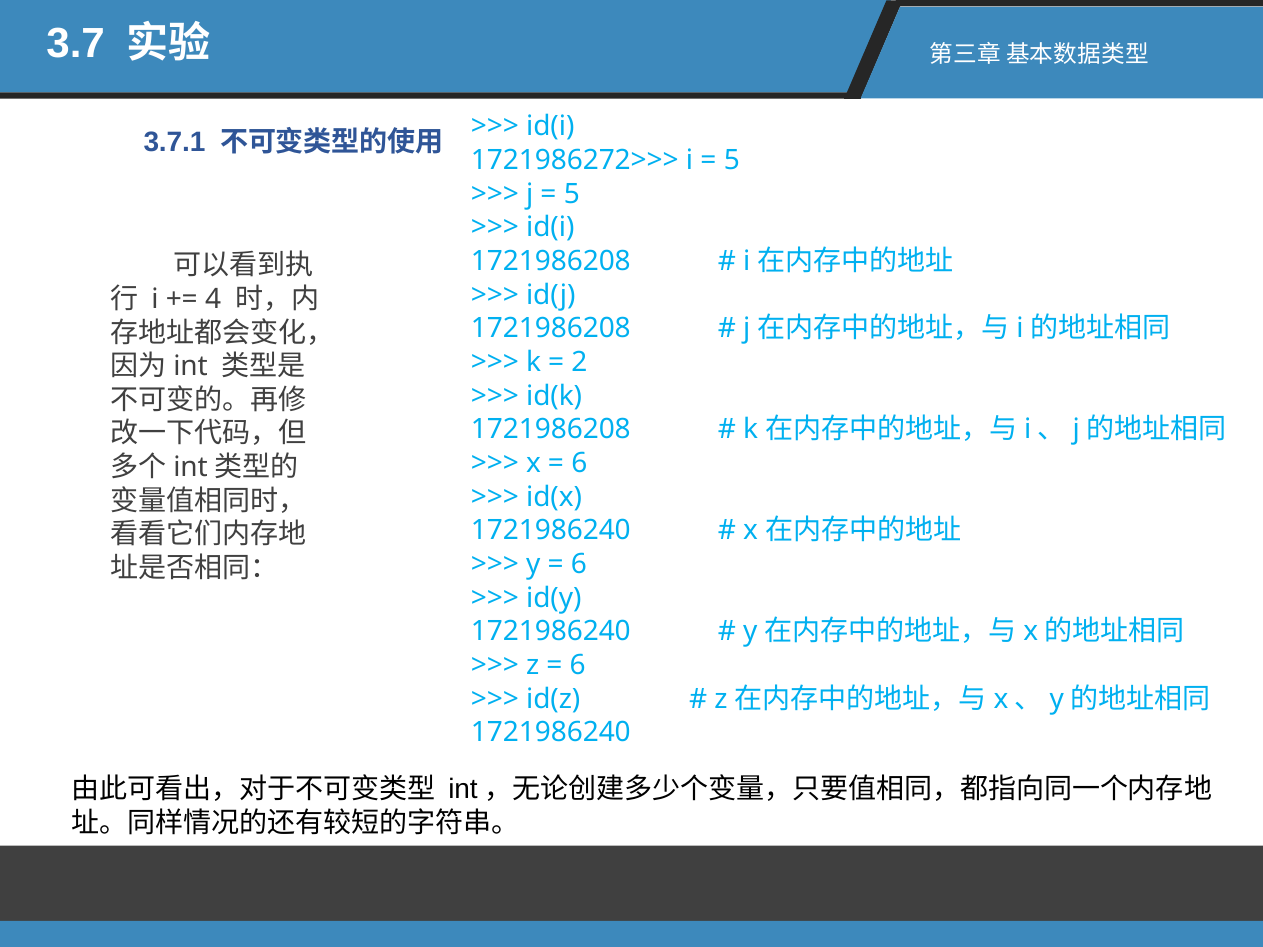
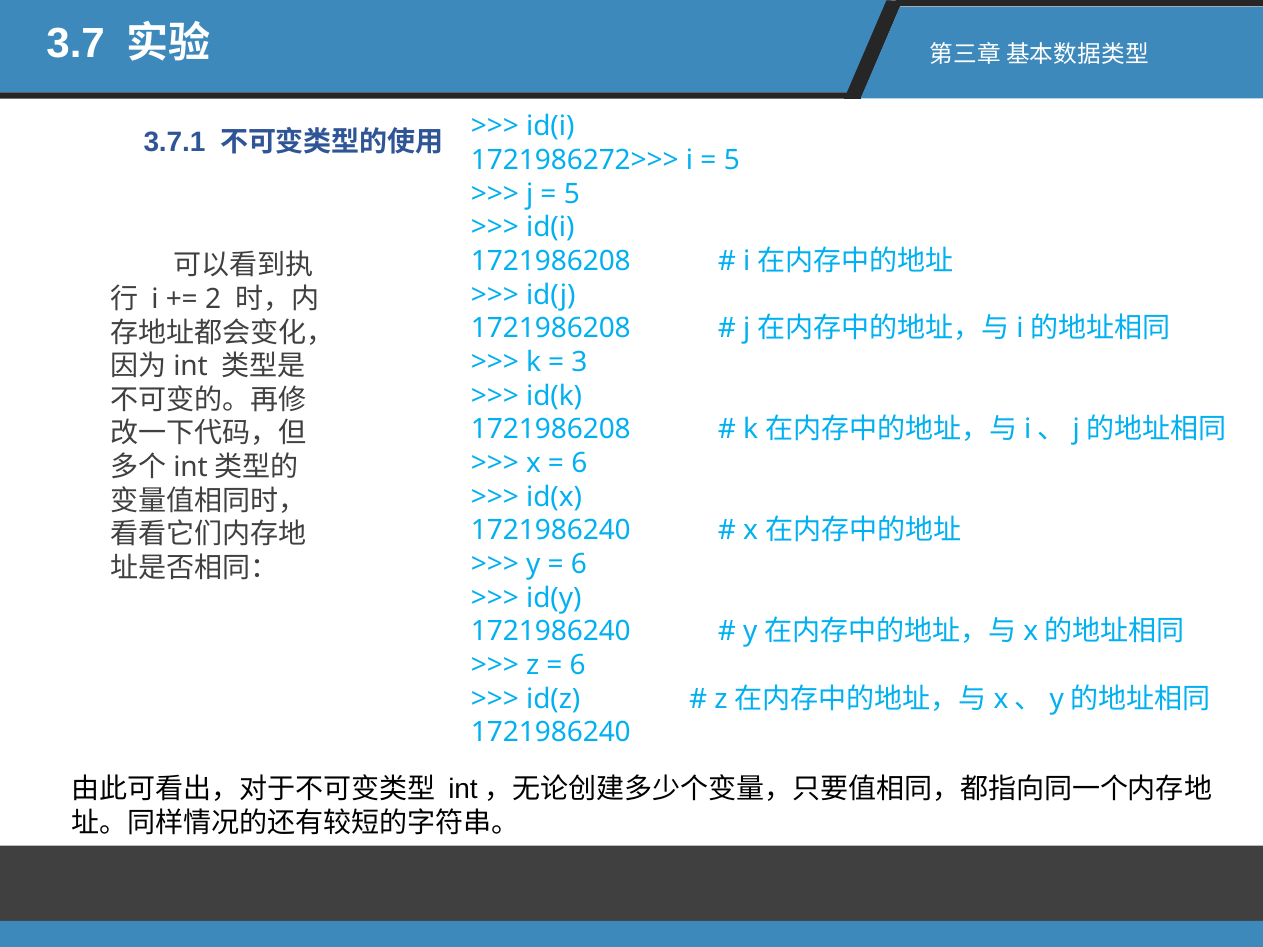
4: 4 -> 2
2: 2 -> 3
